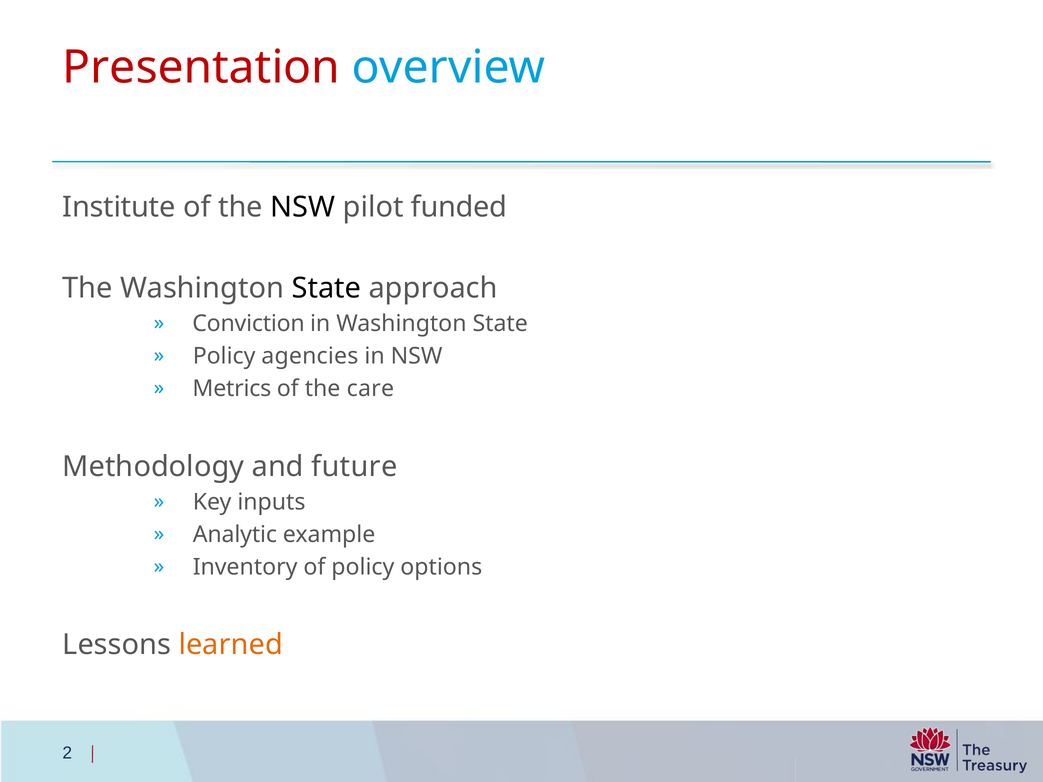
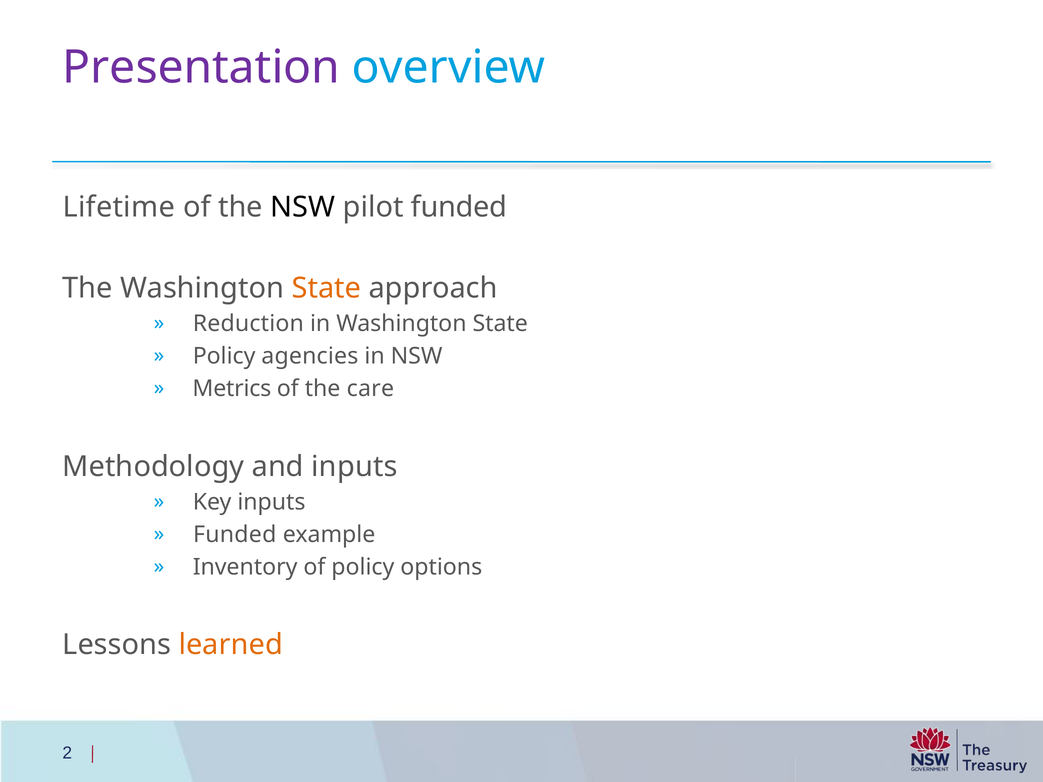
Presentation colour: red -> purple
Institute: Institute -> Lifetime
State at (326, 288) colour: black -> orange
Conviction: Conviction -> Reduction
and future: future -> inputs
Analytic at (235, 535): Analytic -> Funded
